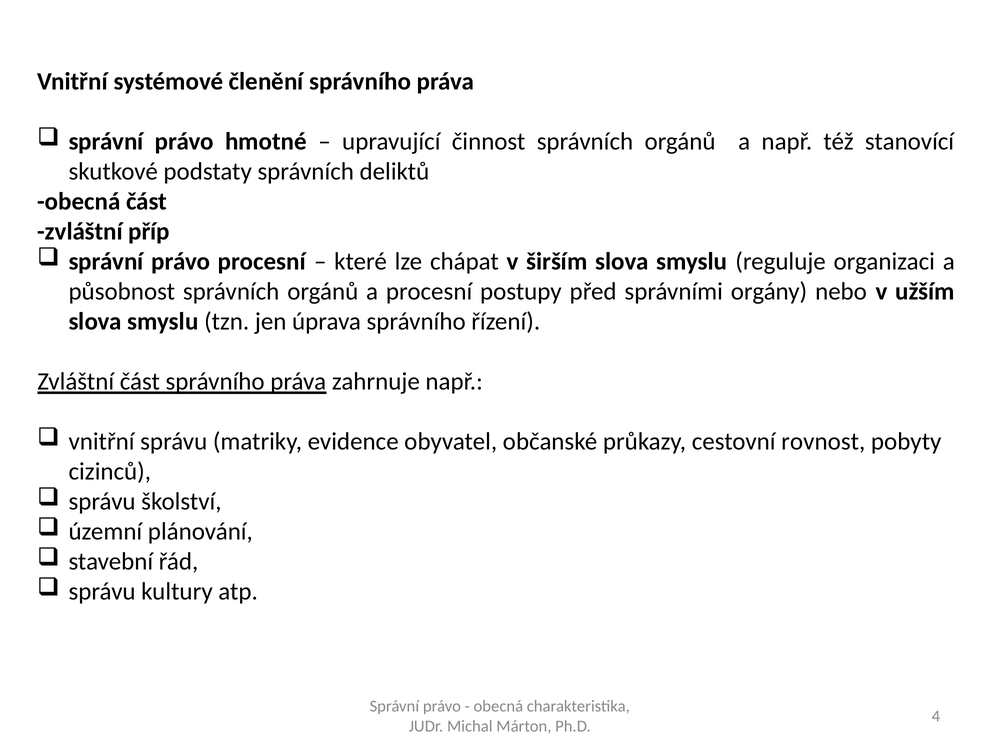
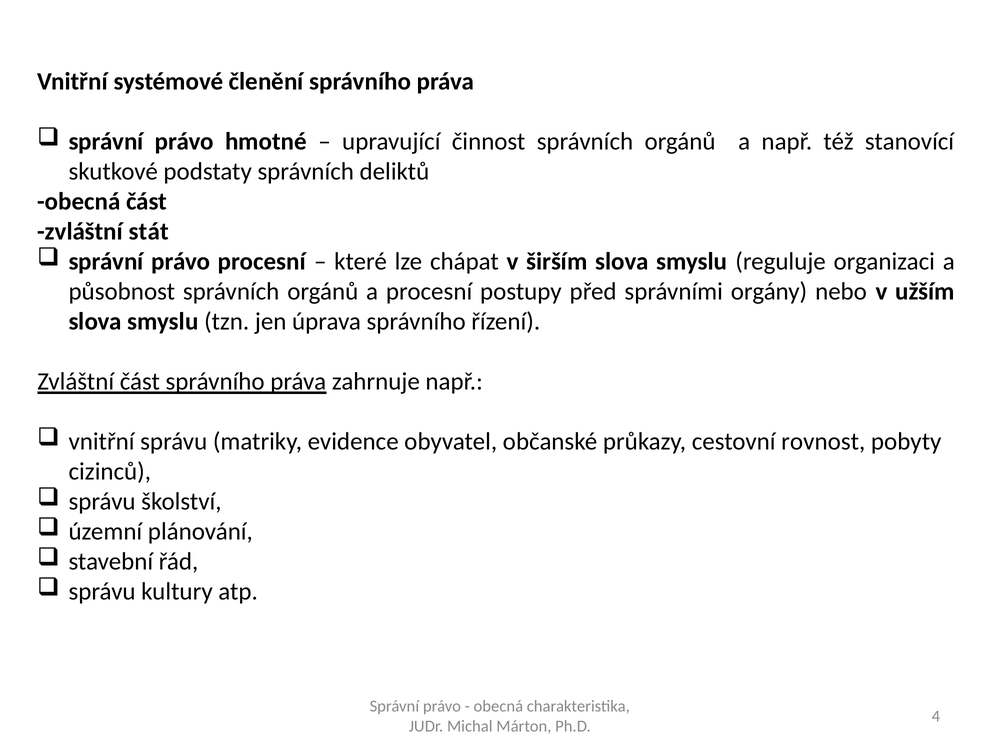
příp: příp -> stát
